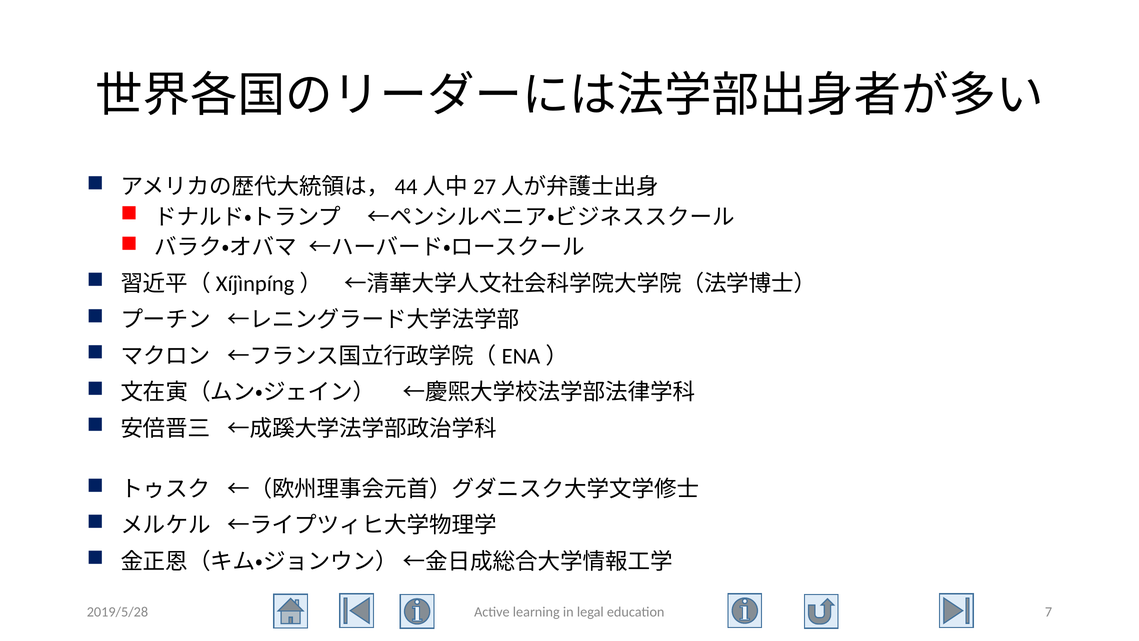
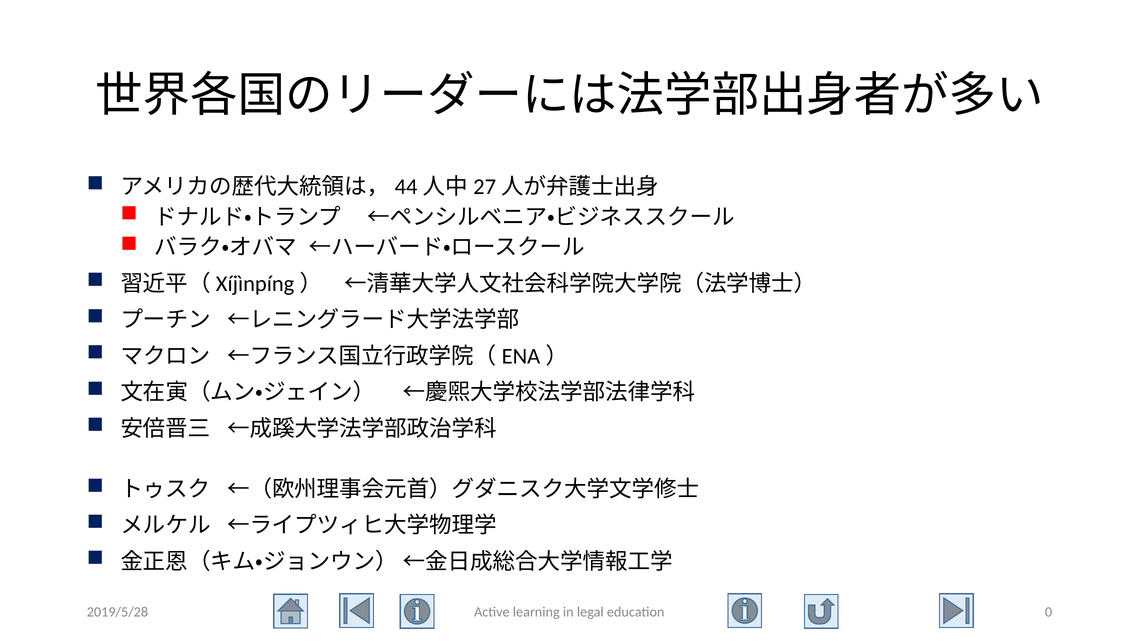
7: 7 -> 0
